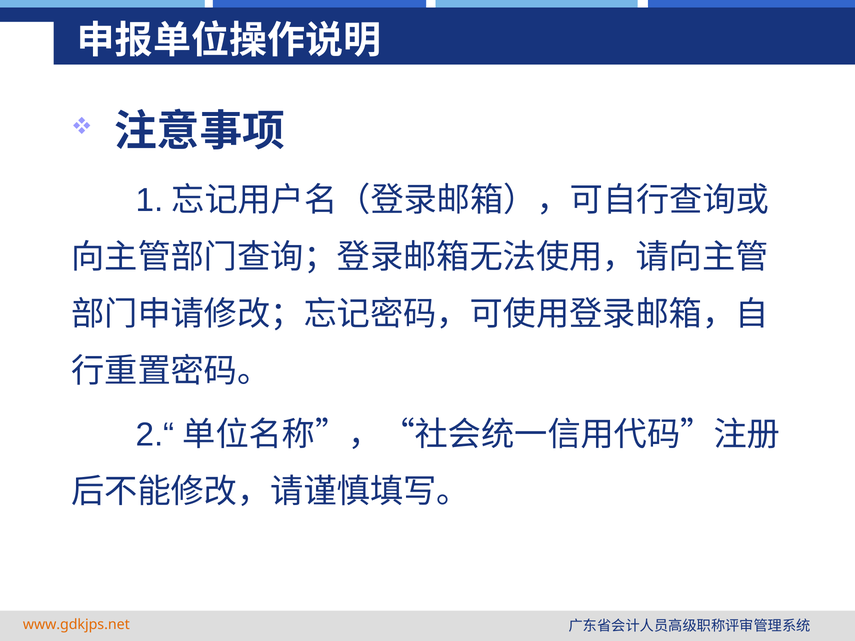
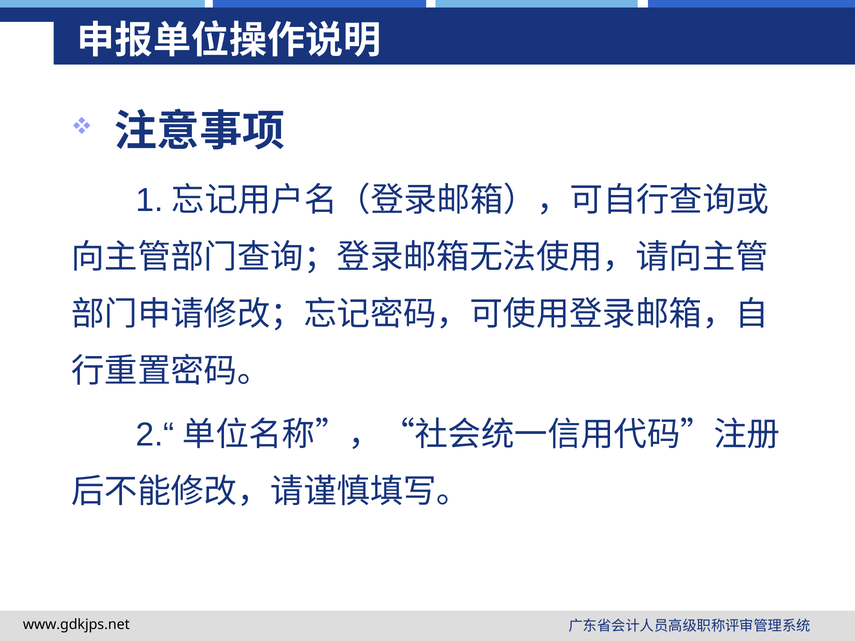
www.gdkjps.net colour: orange -> black
